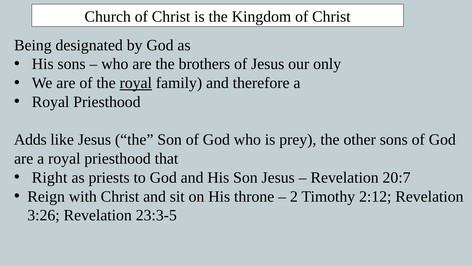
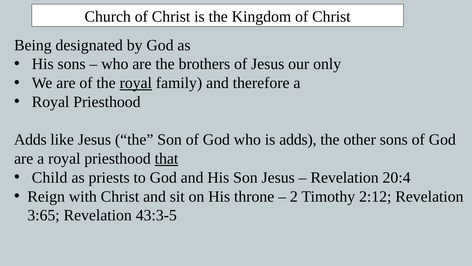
is prey: prey -> adds
that underline: none -> present
Right: Right -> Child
20:7: 20:7 -> 20:4
3:26: 3:26 -> 3:65
23:3-5: 23:3-5 -> 43:3-5
